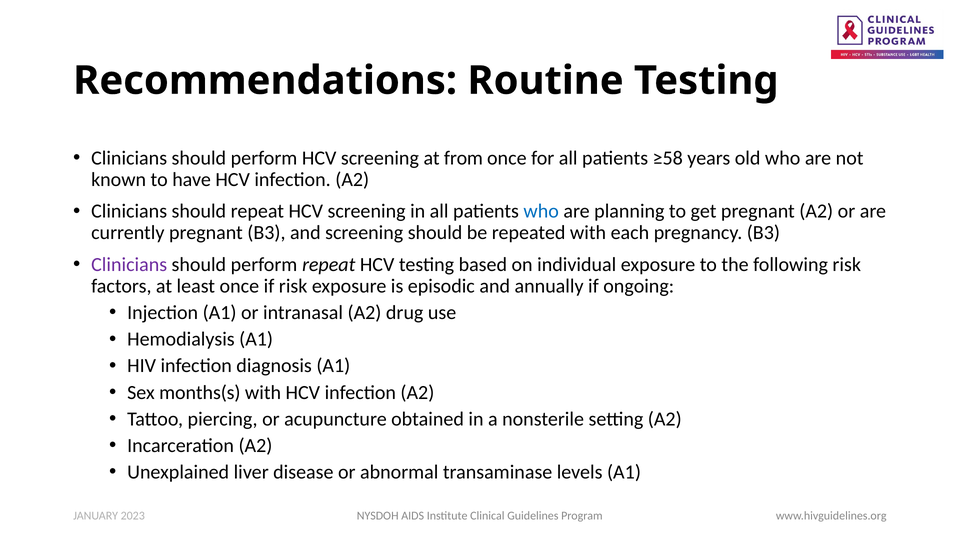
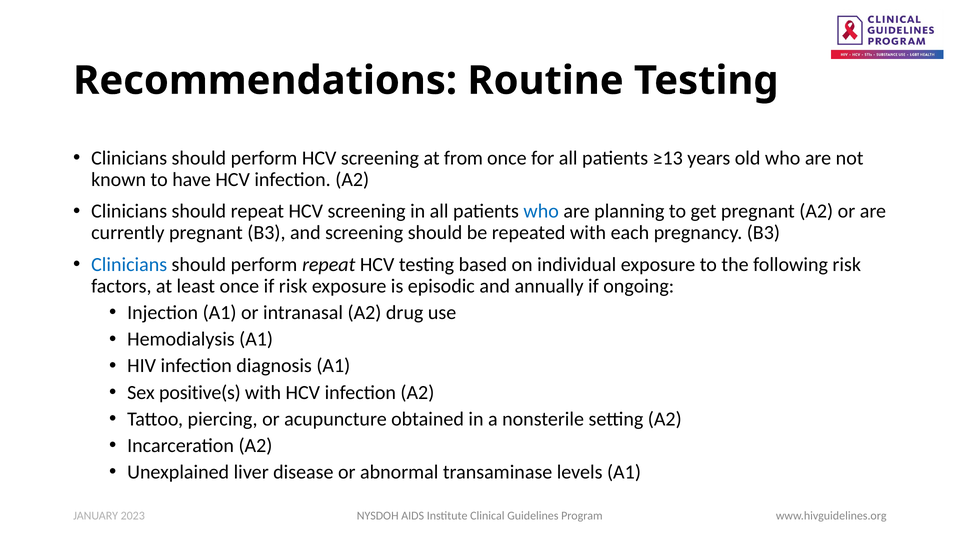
≥58: ≥58 -> ≥13
Clinicians at (129, 264) colour: purple -> blue
months(s: months(s -> positive(s
